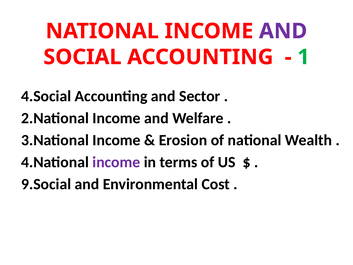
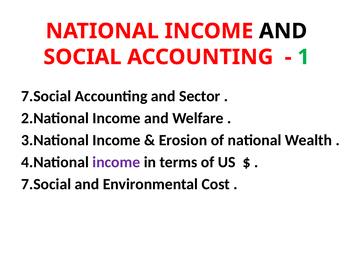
AND at (283, 31) colour: purple -> black
4.Social at (46, 96): 4.Social -> 7.Social
9.Social at (46, 184): 9.Social -> 7.Social
